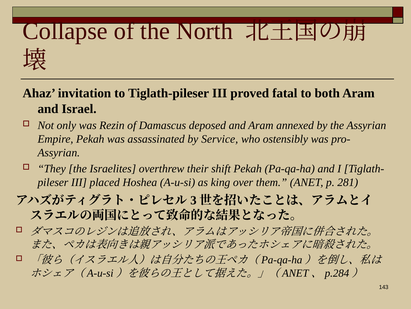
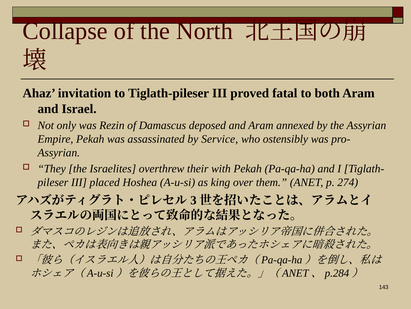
shift: shift -> with
281: 281 -> 274
